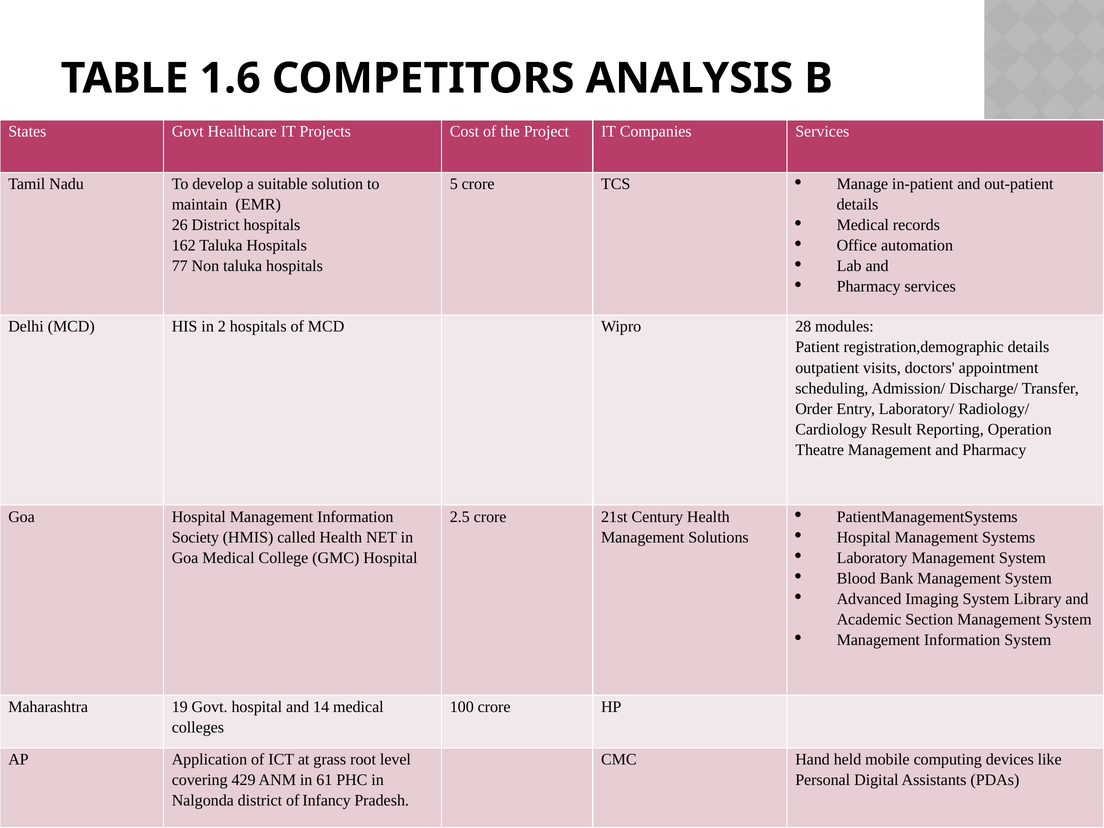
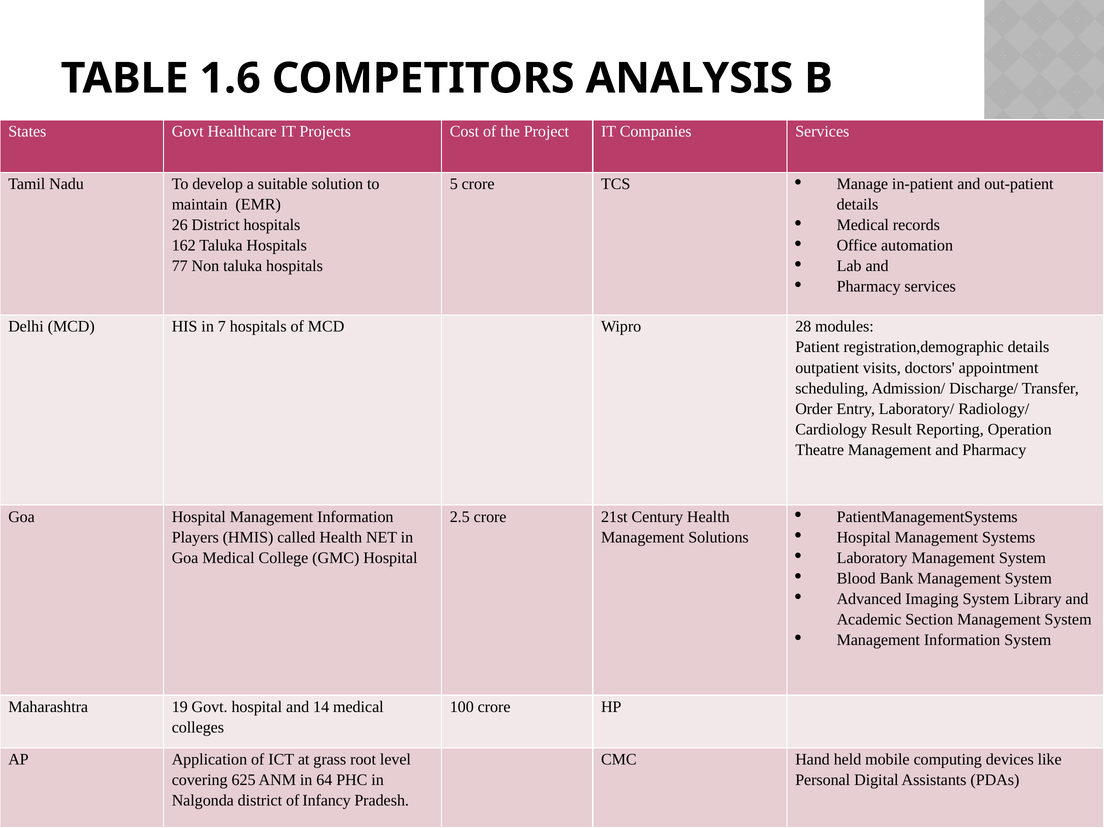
2: 2 -> 7
Society: Society -> Players
429: 429 -> 625
61: 61 -> 64
